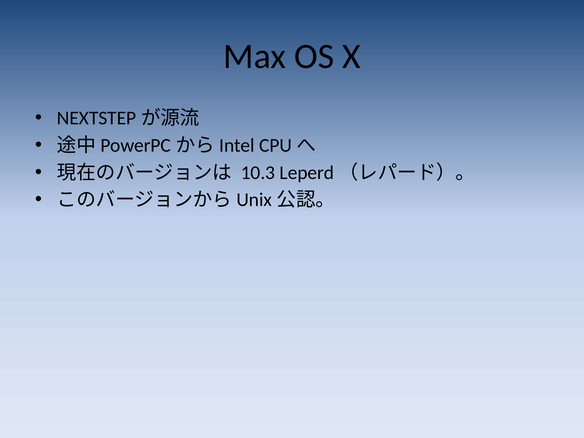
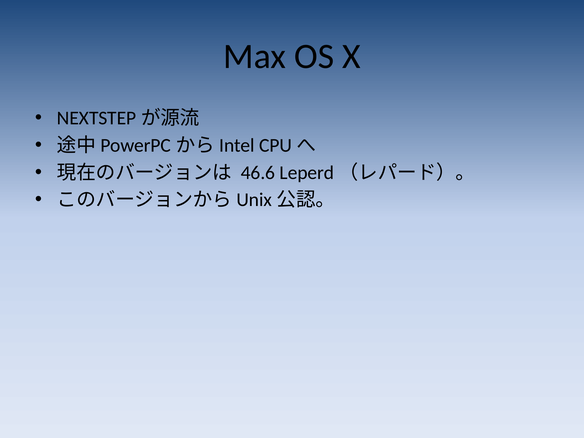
10.3: 10.3 -> 46.6
